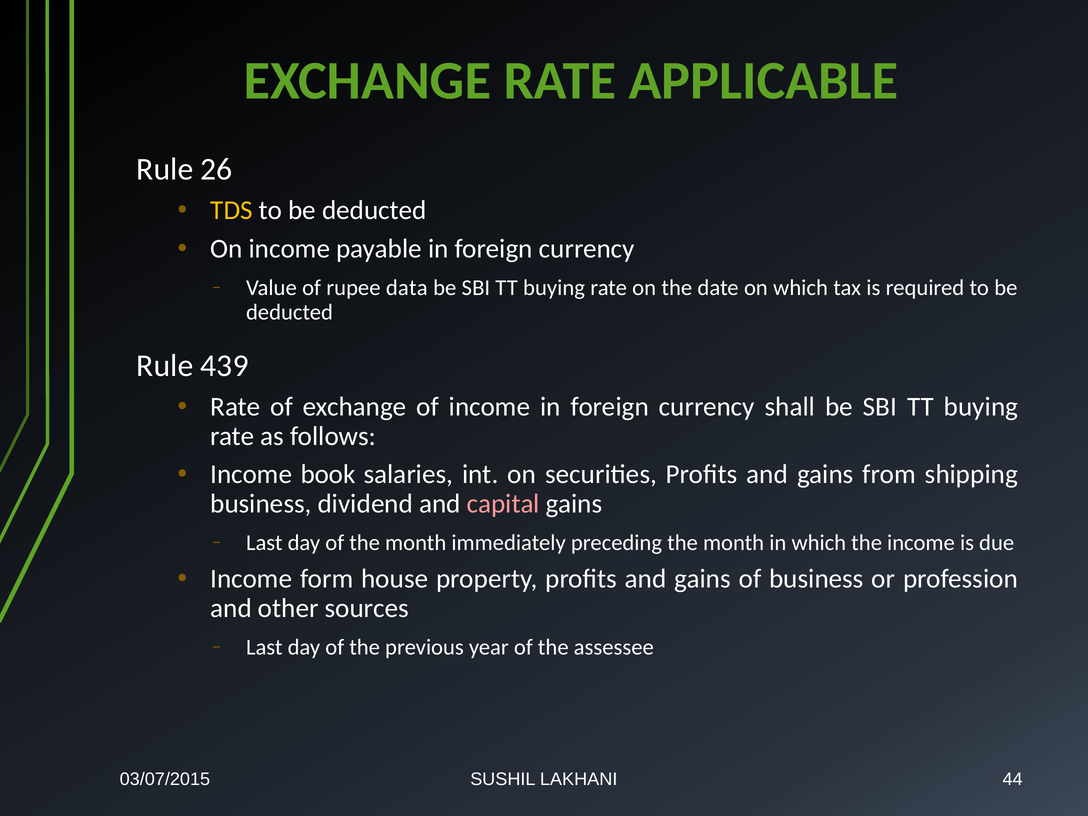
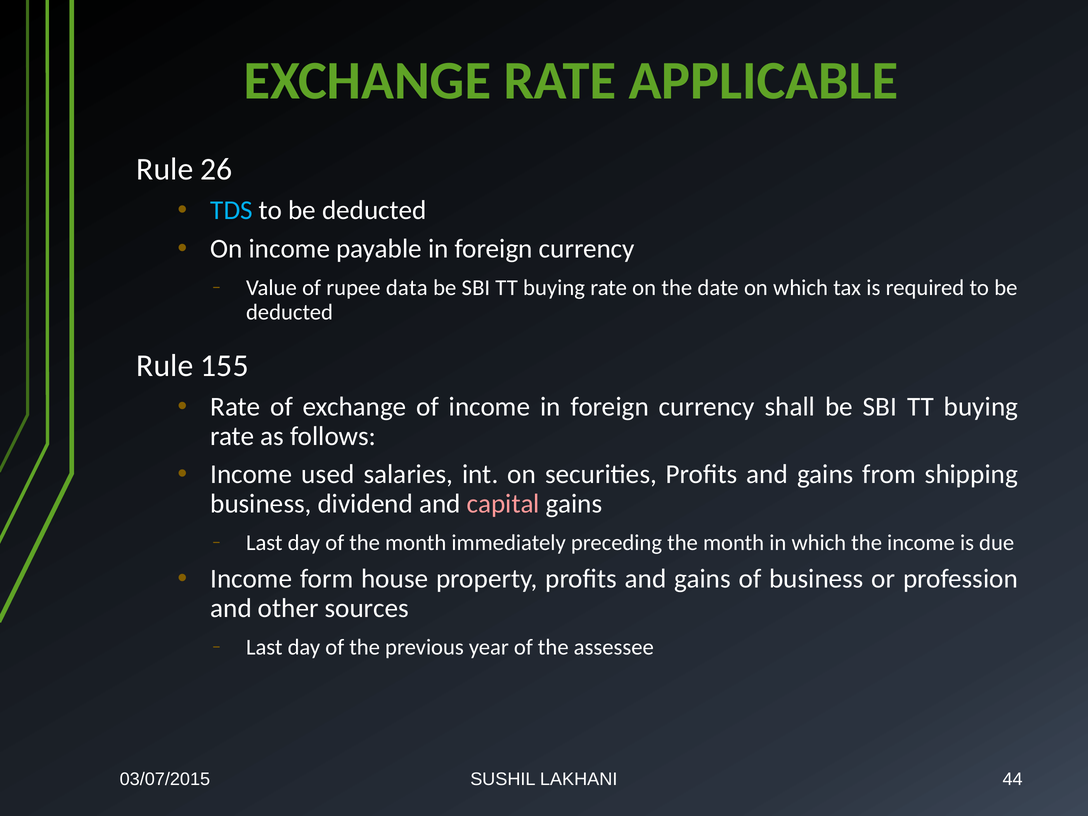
TDS colour: yellow -> light blue
439: 439 -> 155
book: book -> used
